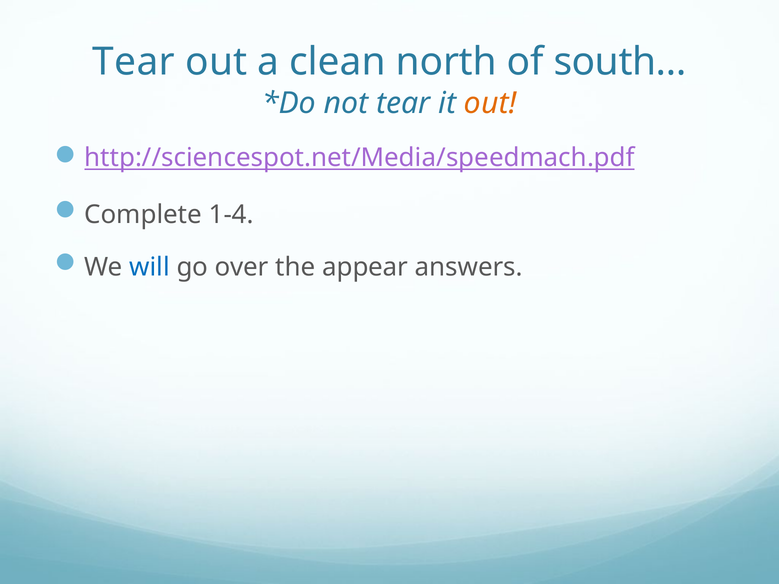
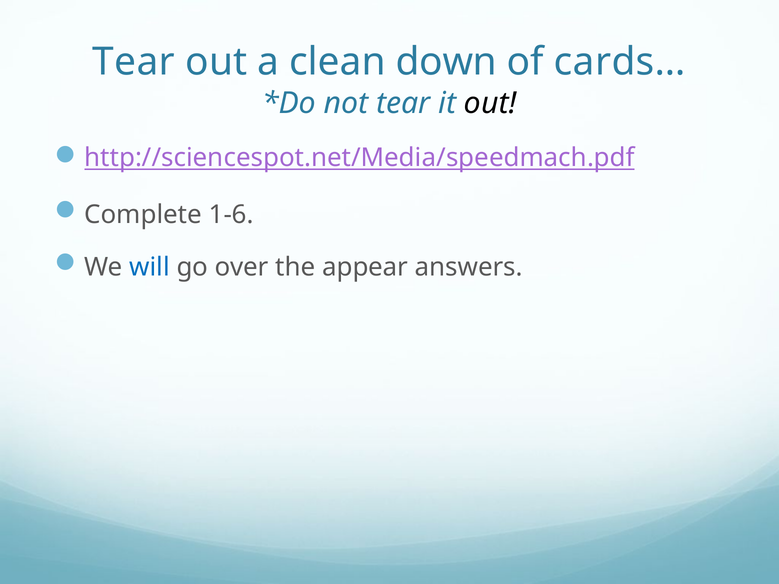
north: north -> down
south…: south… -> cards…
out at (490, 103) colour: orange -> black
1-4: 1-4 -> 1-6
